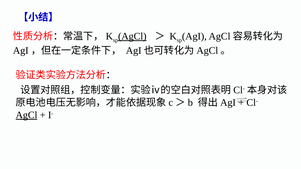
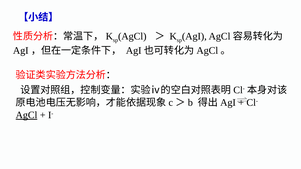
AgCl at (132, 36) underline: present -> none
